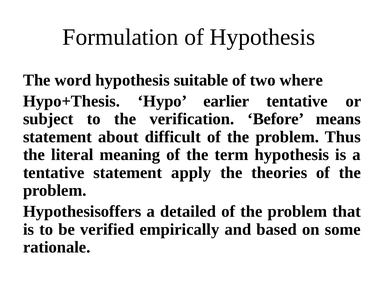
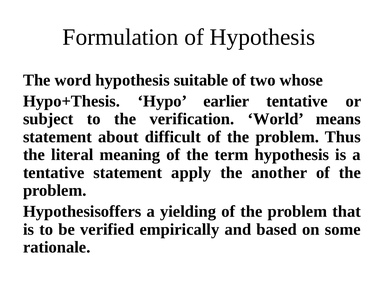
where: where -> whose
Before: Before -> World
theories: theories -> another
detailed: detailed -> yielding
